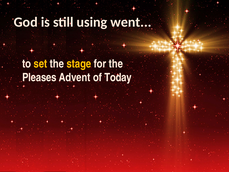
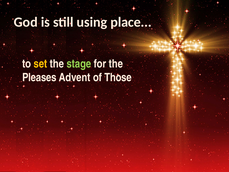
went: went -> place
stage colour: yellow -> light green
Today: Today -> Those
